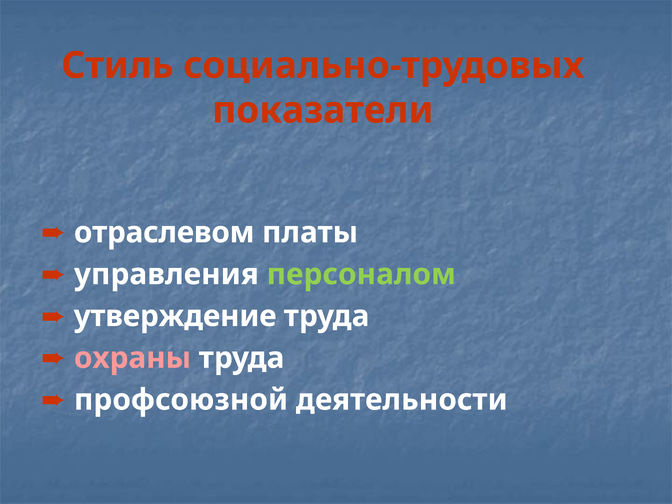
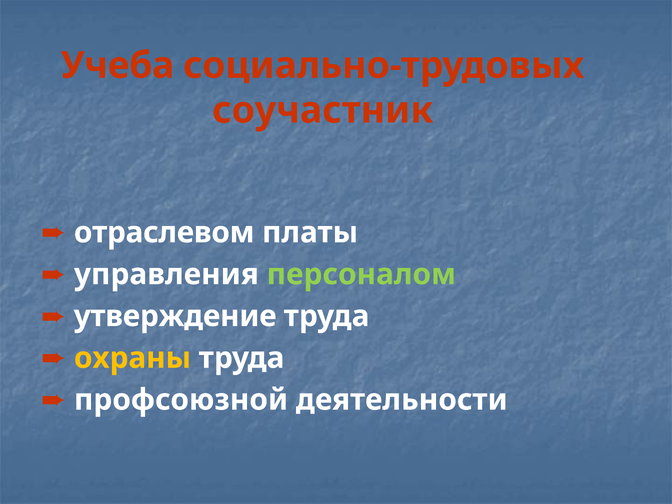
Стиль: Стиль -> Учеба
показатели: показатели -> соучастник
охраны colour: pink -> yellow
